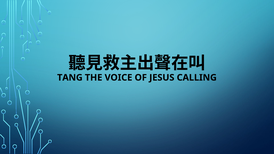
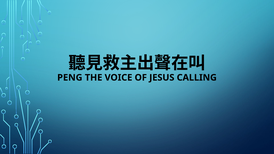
TANG: TANG -> PENG
